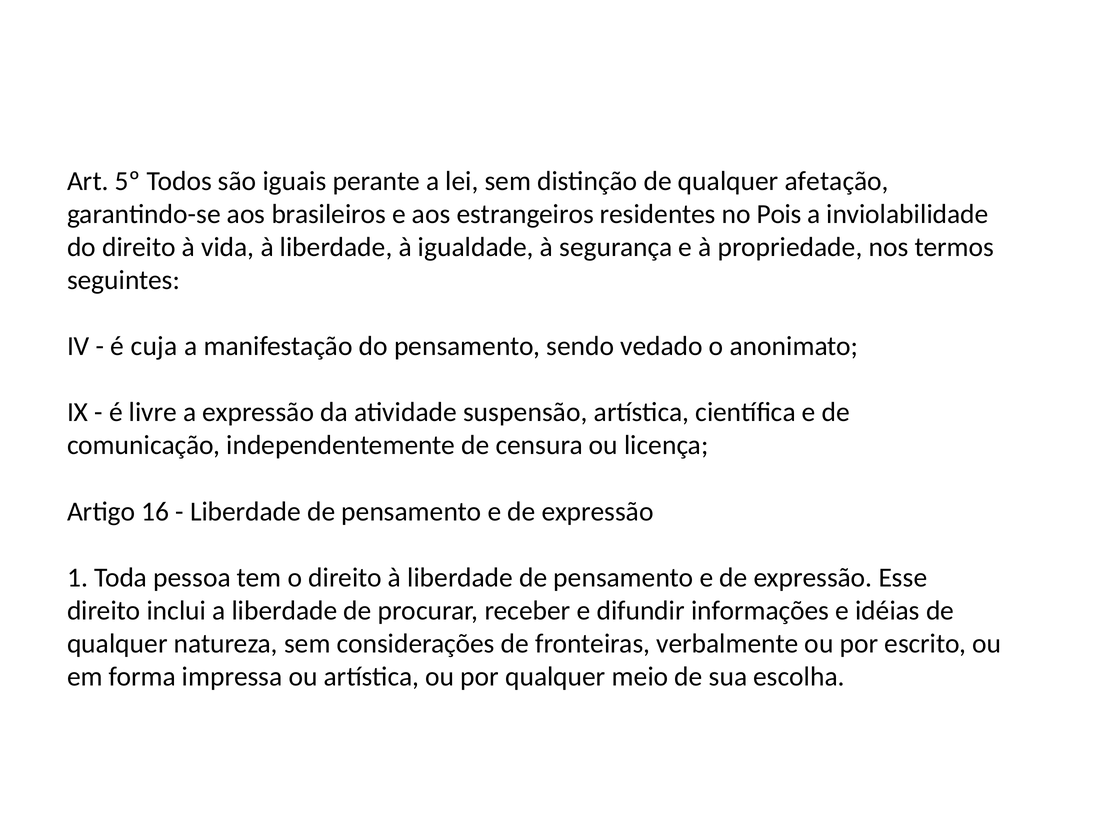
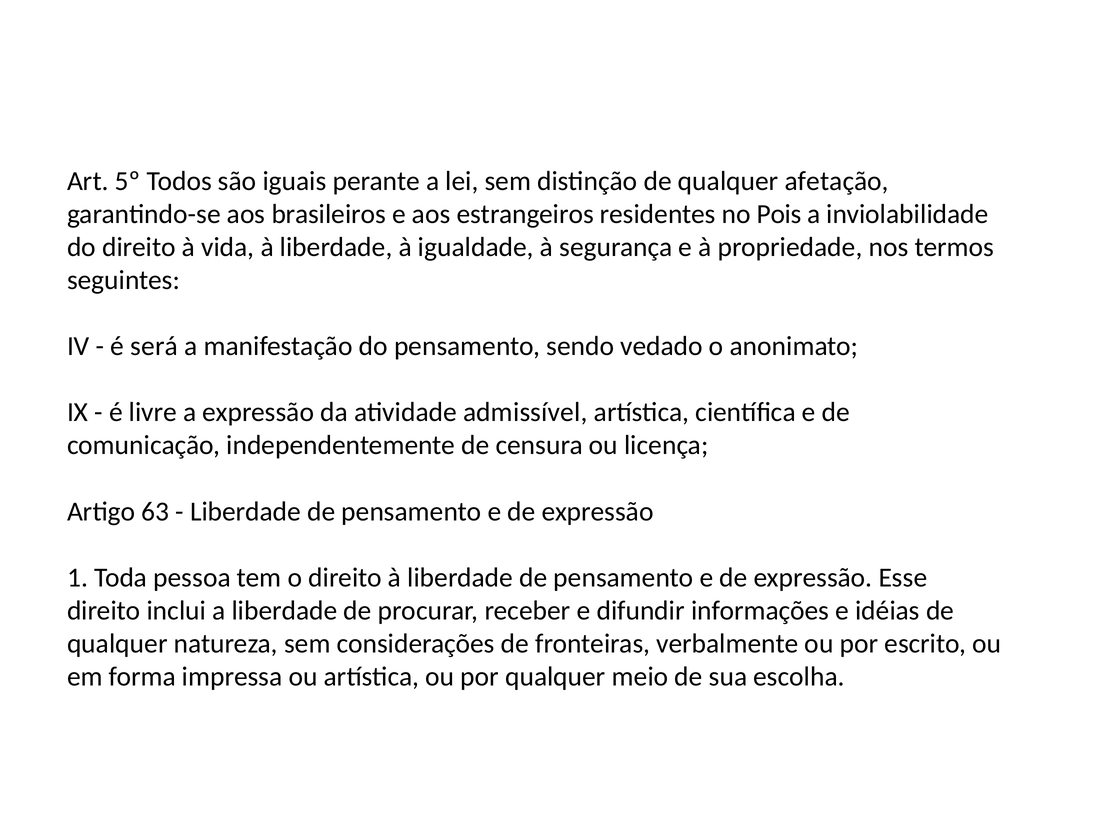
cuja: cuja -> será
suspensão: suspensão -> admissível
16: 16 -> 63
